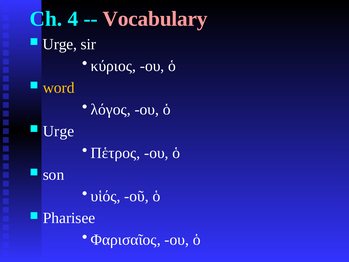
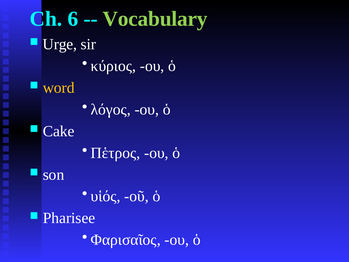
4: 4 -> 6
Vocabulary colour: pink -> light green
Urge at (59, 131): Urge -> Cake
